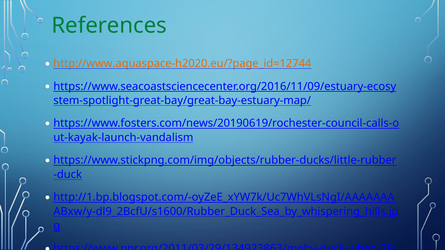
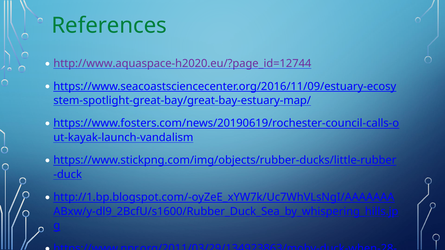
http://www.aquaspace-h2020.eu/?page_id=12744 colour: orange -> purple
